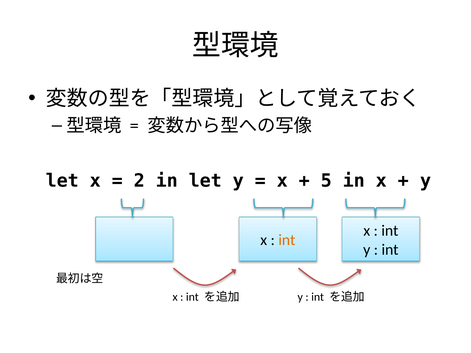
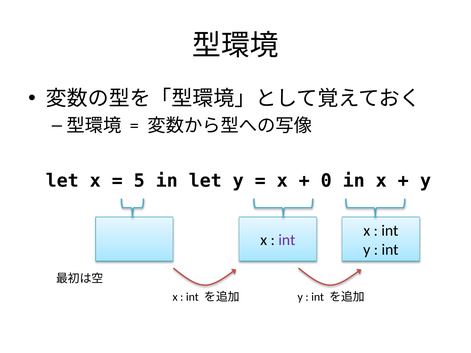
2: 2 -> 5
5: 5 -> 0
int at (287, 240) colour: orange -> purple
